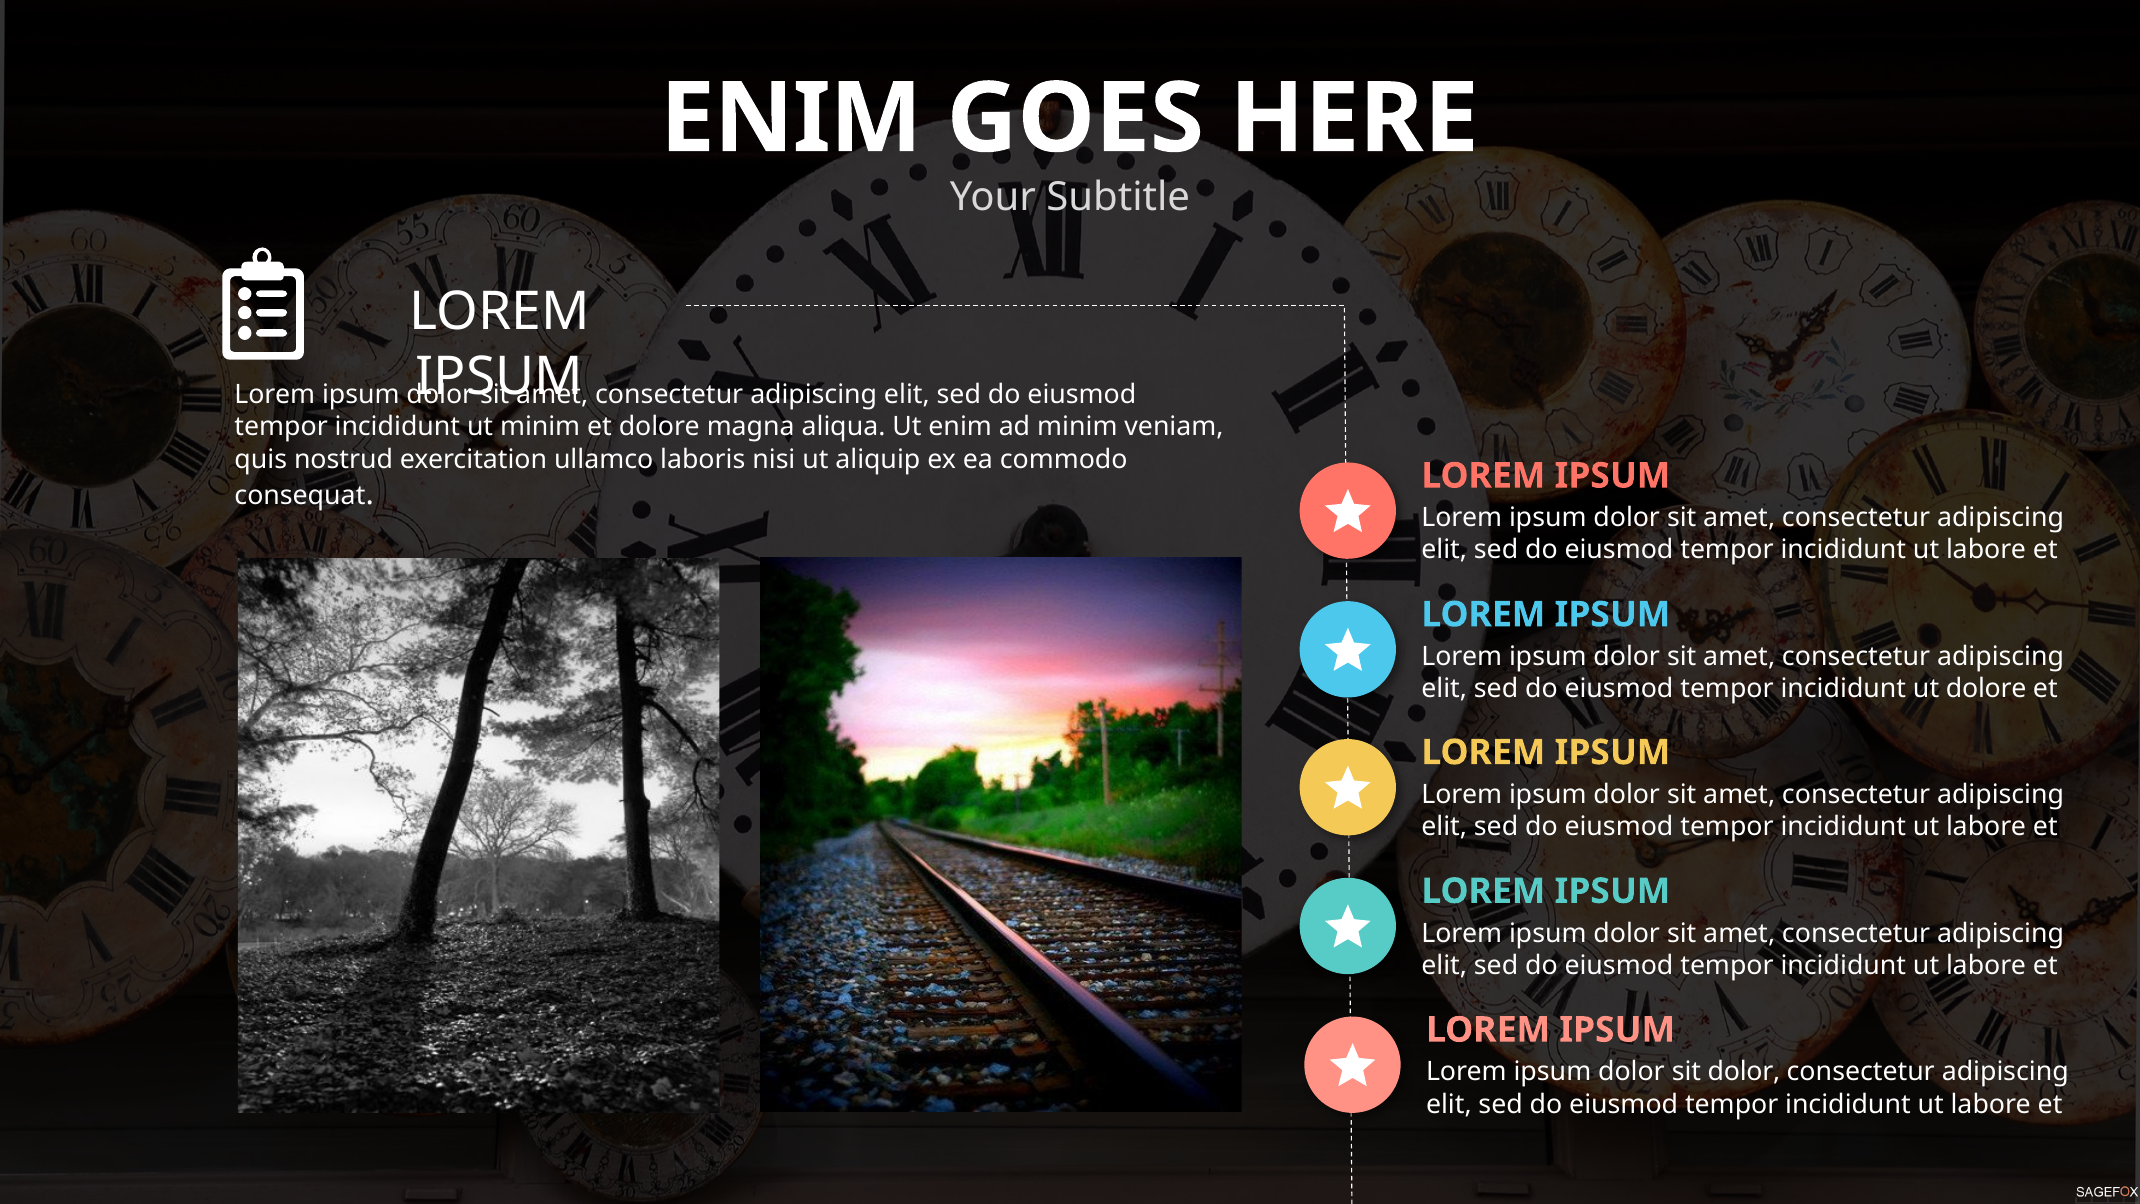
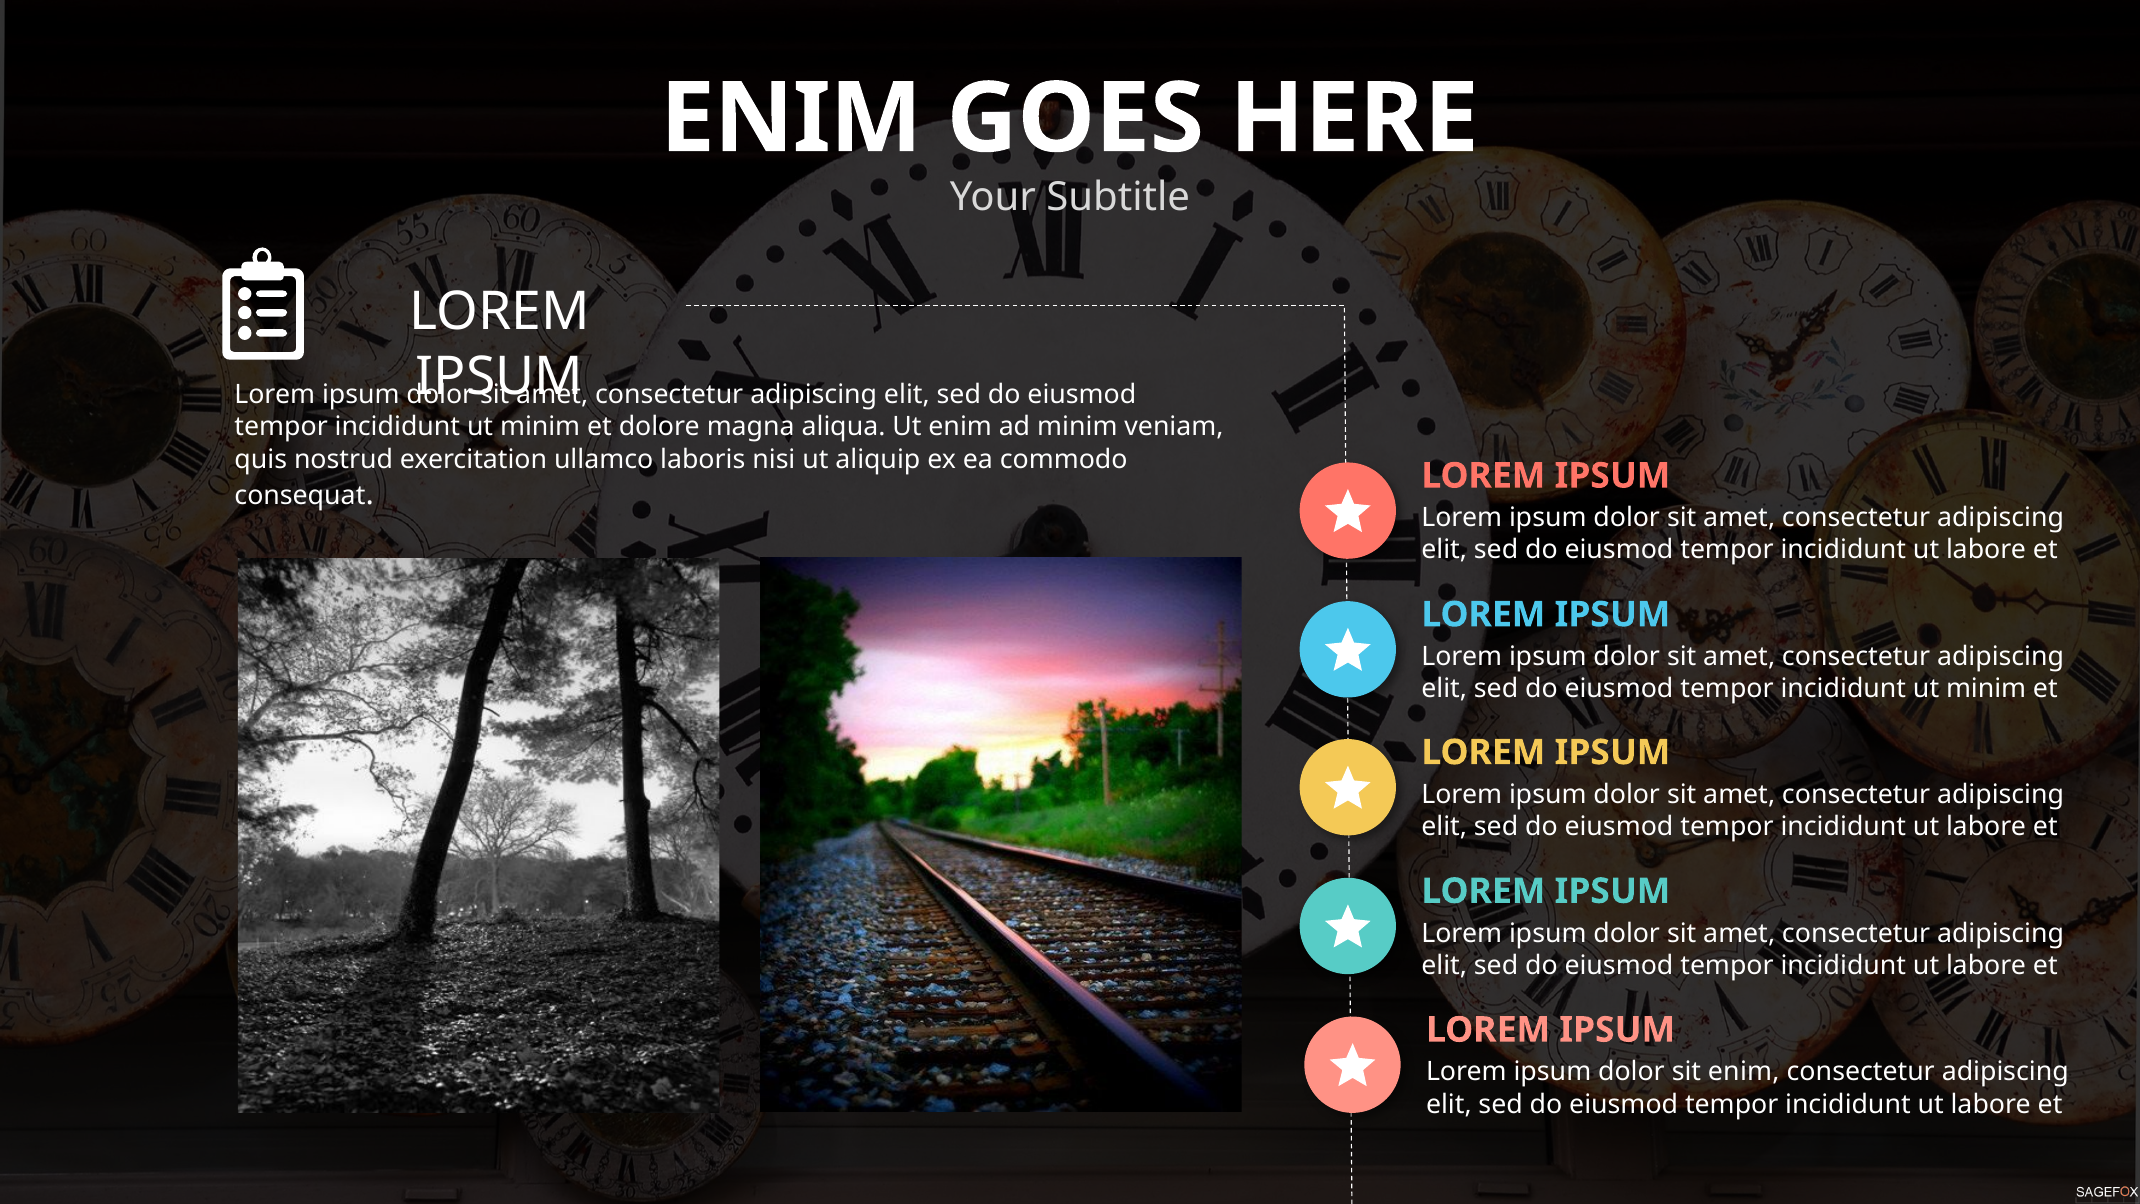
dolore at (1986, 689): dolore -> minim
sit dolor: dolor -> enim
